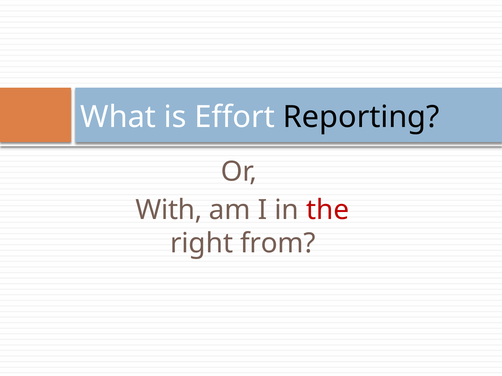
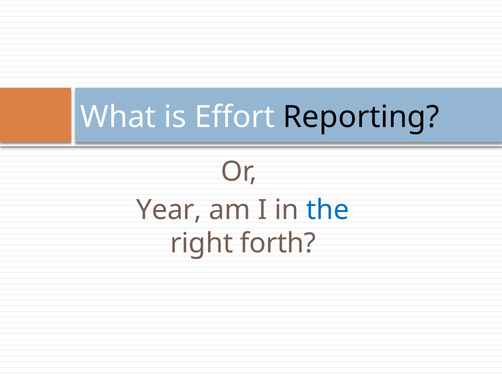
With: With -> Year
the colour: red -> blue
from: from -> forth
